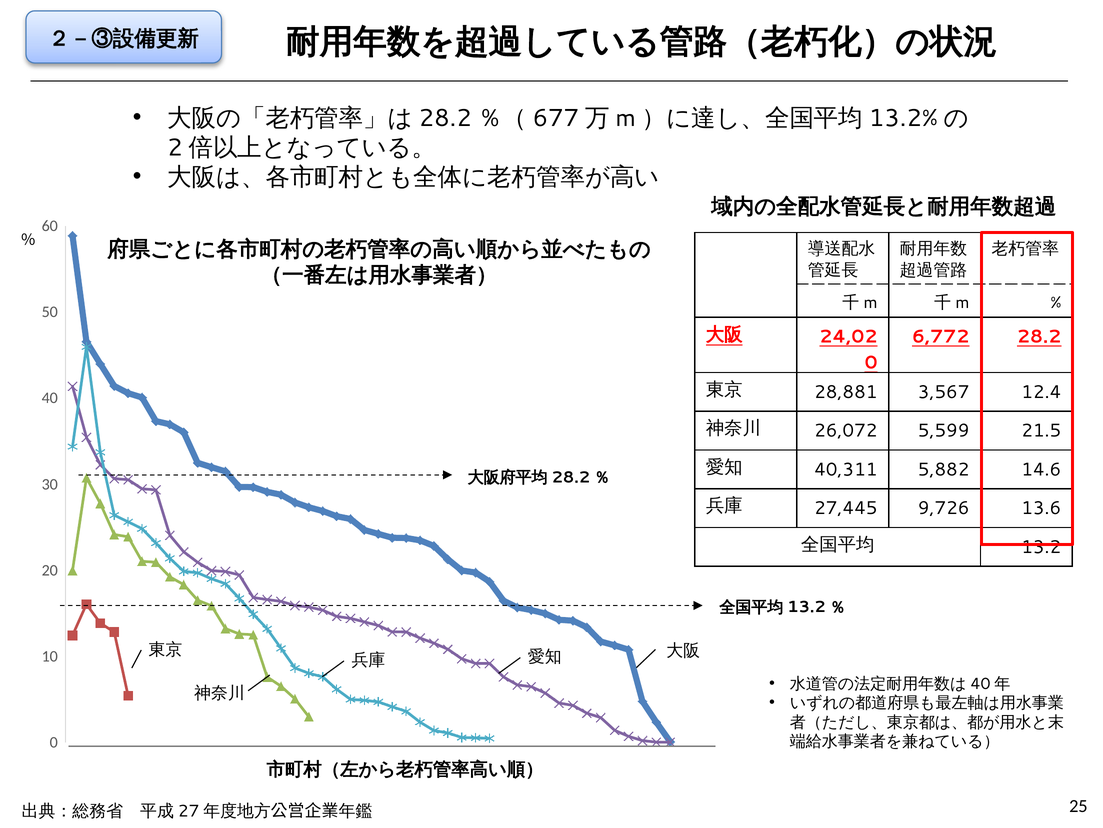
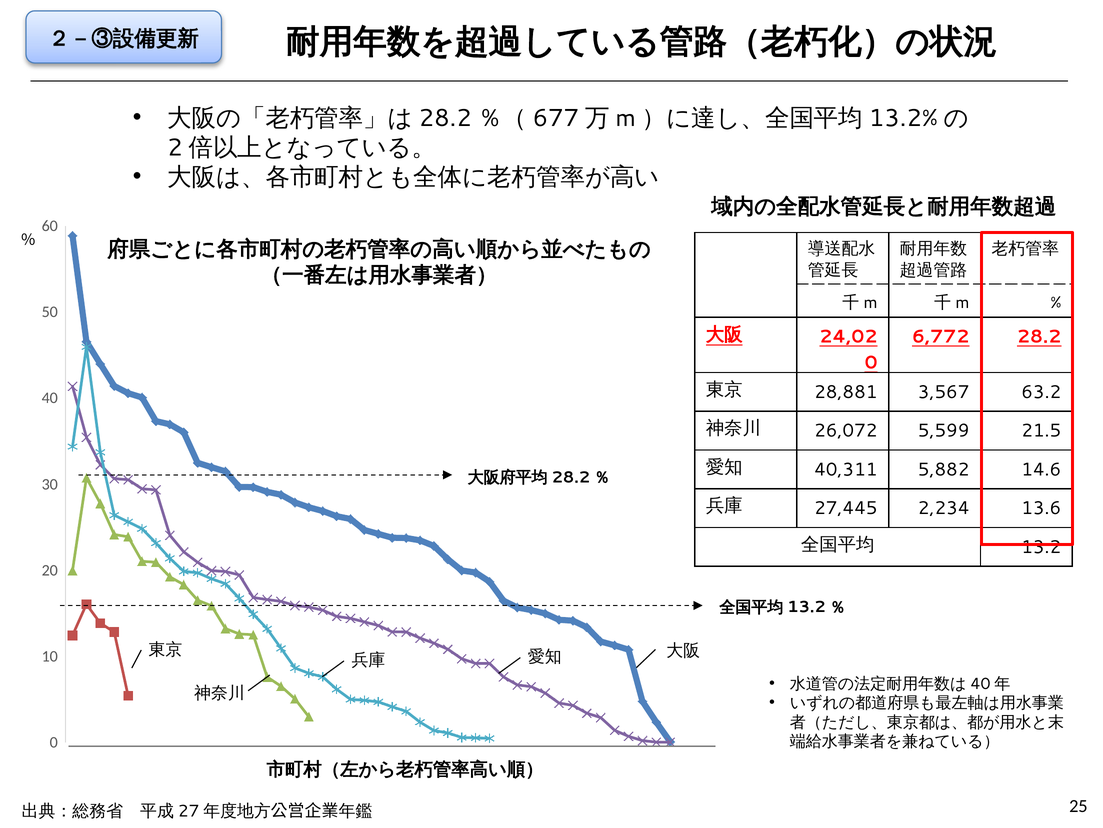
12.4: 12.4 -> 63.2
9,726: 9,726 -> 2,234
